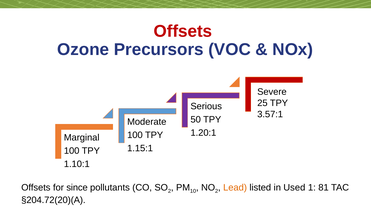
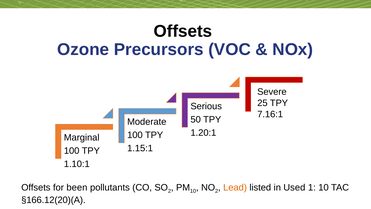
Offsets at (183, 31) colour: red -> black
3.57:1: 3.57:1 -> 7.16:1
since: since -> been
1 81: 81 -> 10
§204.72(20)(A: §204.72(20)(A -> §166.12(20)(A
